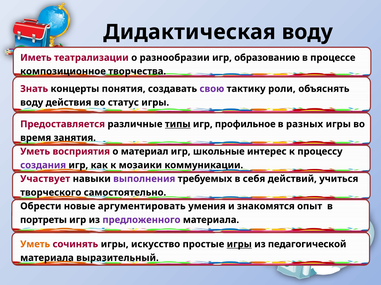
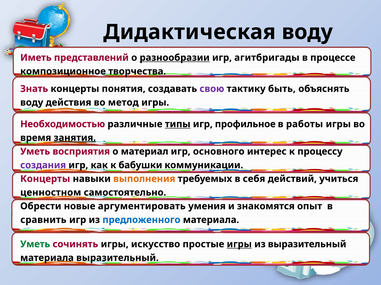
театрализации: театрализации -> представлений
разнообразии underline: none -> present
образованию: образованию -> агитбригады
роли: роли -> быть
статус: статус -> метод
Предоставляется: Предоставляется -> Необходимостью
разных: разных -> работы
занятия underline: none -> present
школьные: школьные -> основного
мозаики: мозаики -> бабушки
Участвует at (45, 179): Участвует -> Концерты
выполнения colour: purple -> orange
творческого: творческого -> ценностном
портреты: портреты -> сравнить
предложенного colour: purple -> blue
Уметь at (35, 245) colour: orange -> green
из педагогической: педагогической -> выразительный
